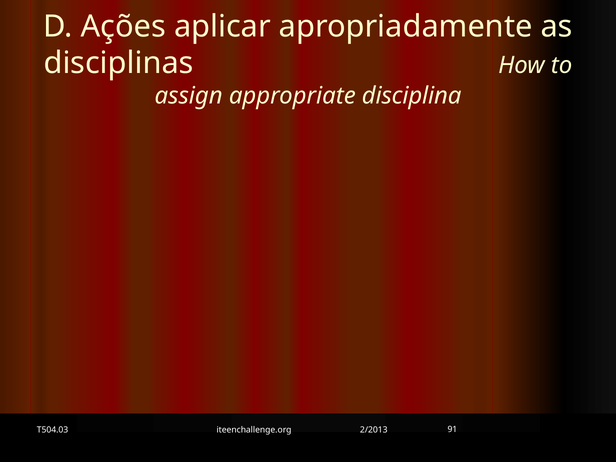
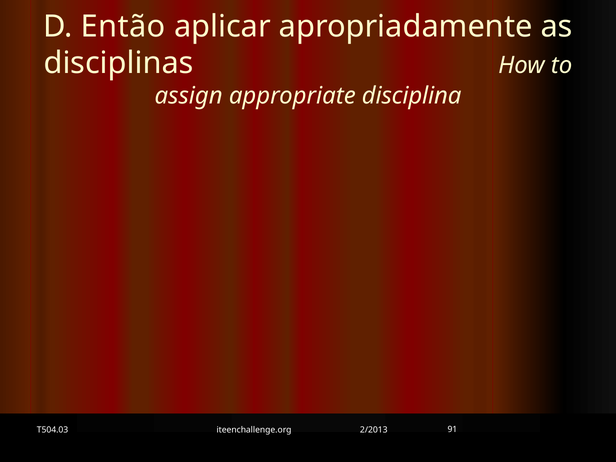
Ações: Ações -> Então
